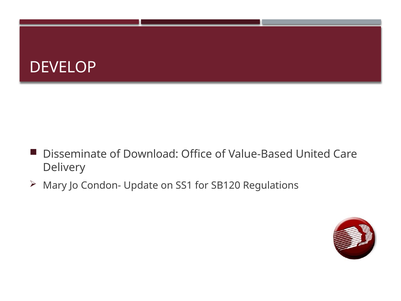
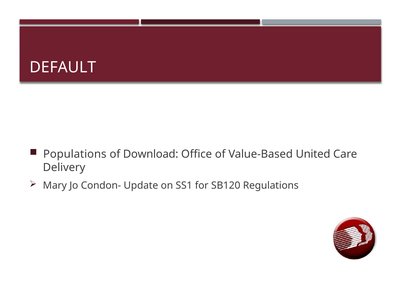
DEVELOP: DEVELOP -> DEFAULT
Disseminate: Disseminate -> Populations
